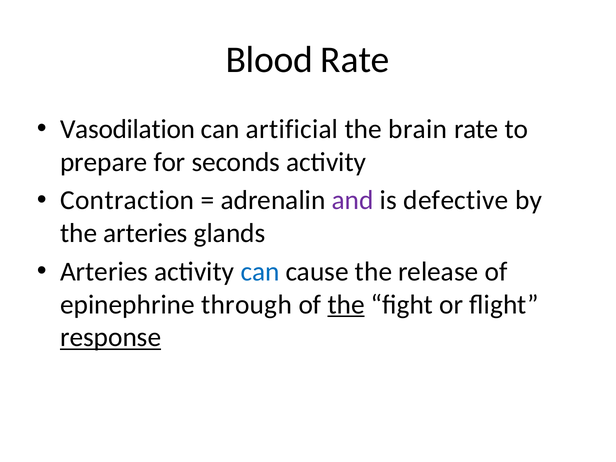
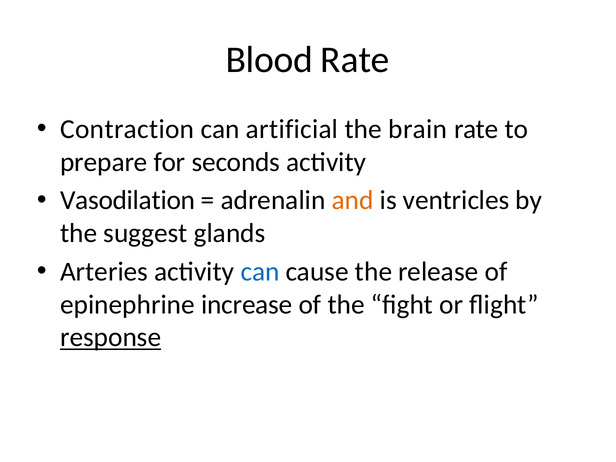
Vasodilation: Vasodilation -> Contraction
Contraction: Contraction -> Vasodilation
and colour: purple -> orange
defective: defective -> ventricles
the arteries: arteries -> suggest
through: through -> increase
the at (346, 304) underline: present -> none
